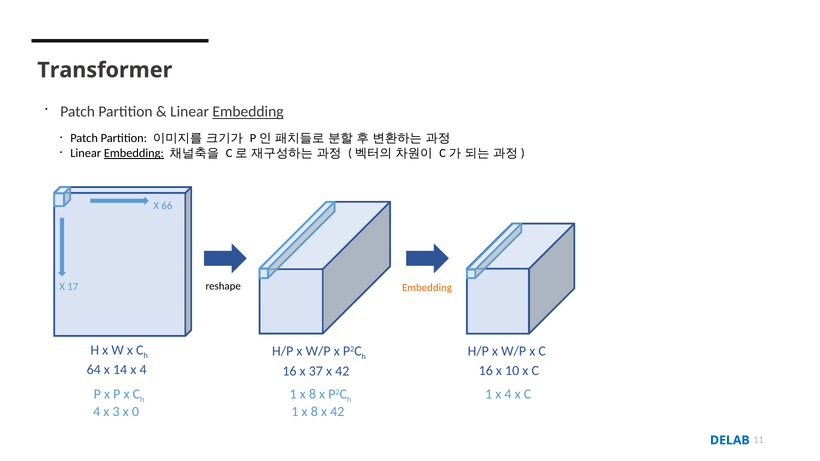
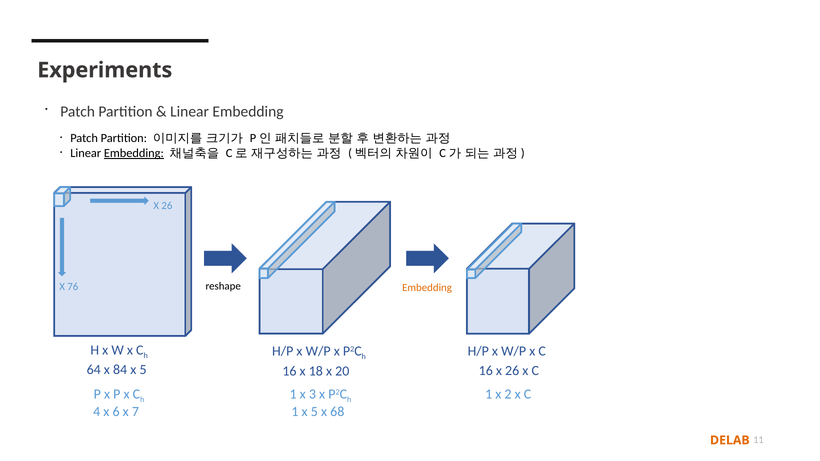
Transformer: Transformer -> Experiments
Embedding at (248, 112) underline: present -> none
66 at (167, 206): 66 -> 26
17: 17 -> 76
14: 14 -> 84
4 at (143, 370): 4 -> 5
16 x 10: 10 -> 26
37: 37 -> 18
42 at (342, 371): 42 -> 20
1 x 4: 4 -> 2
8 at (312, 395): 8 -> 3
3: 3 -> 6
0: 0 -> 7
8 at (314, 412): 8 -> 5
42 at (337, 412): 42 -> 68
DELAB colour: blue -> orange
